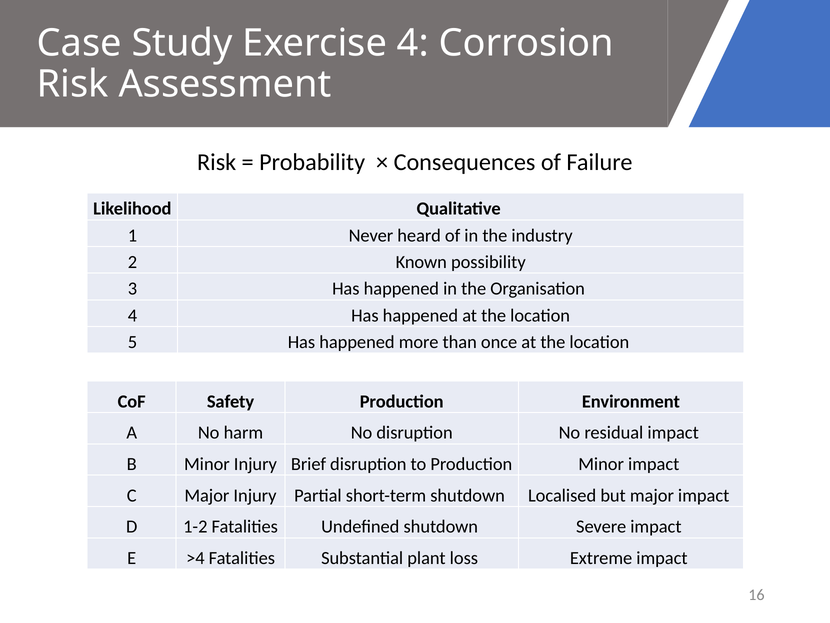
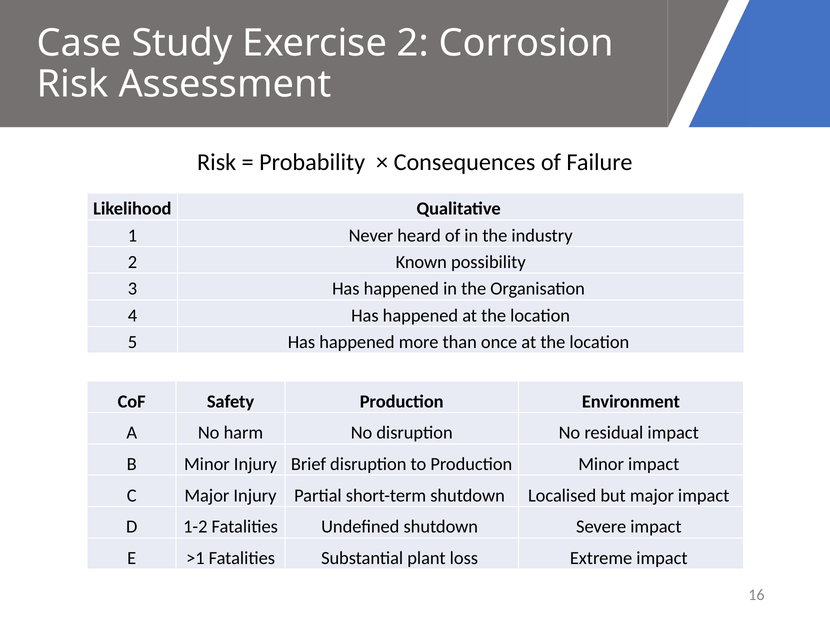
Exercise 4: 4 -> 2
>4: >4 -> >1
